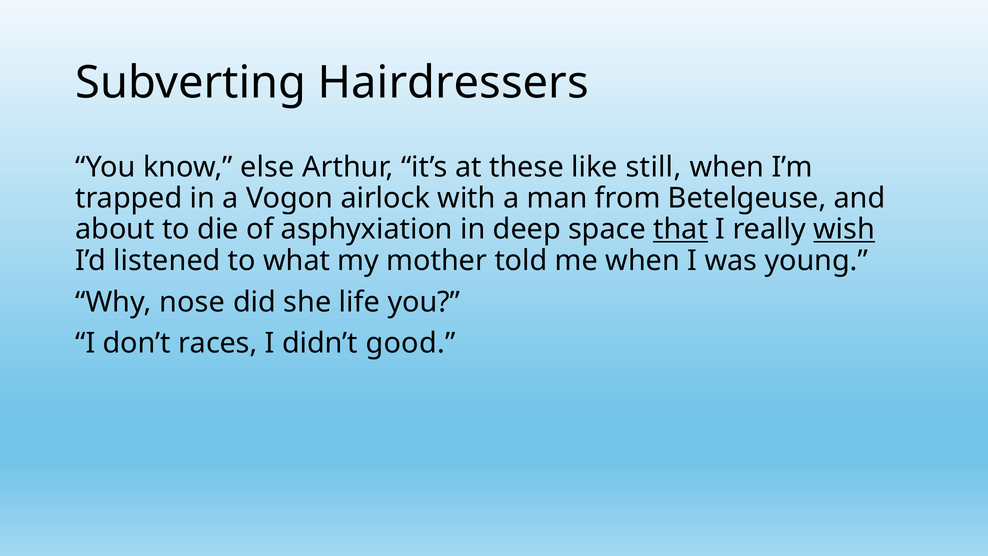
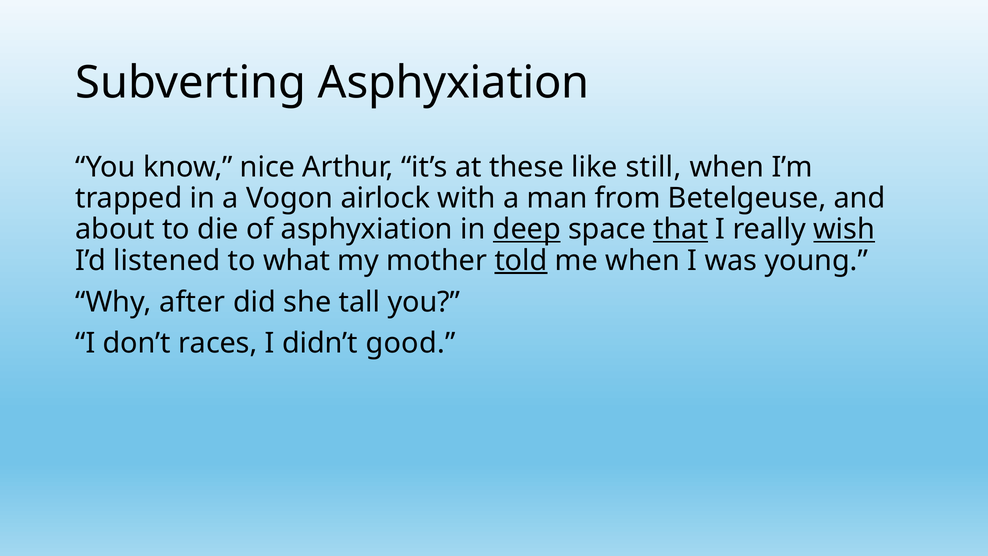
Subverting Hairdressers: Hairdressers -> Asphyxiation
else: else -> nice
deep underline: none -> present
told underline: none -> present
nose: nose -> after
life: life -> tall
